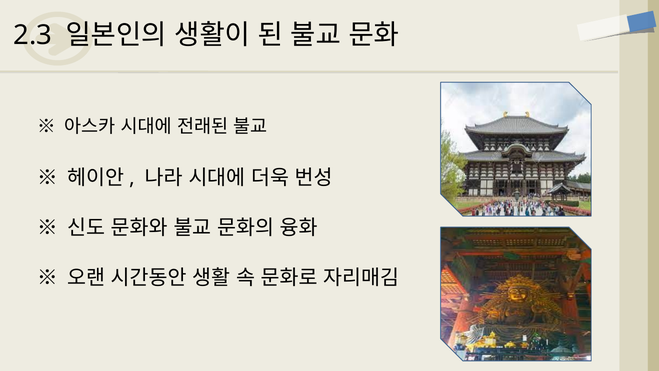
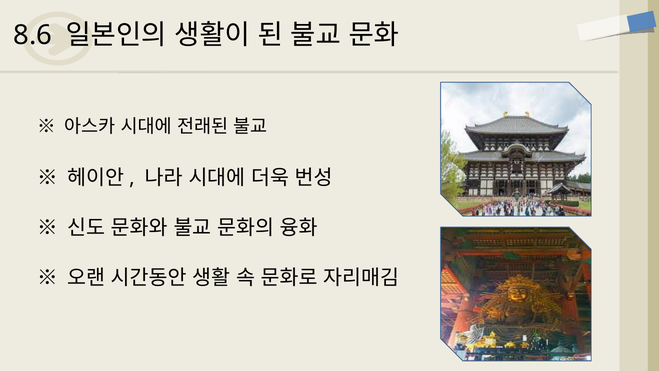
2.3: 2.3 -> 8.6
